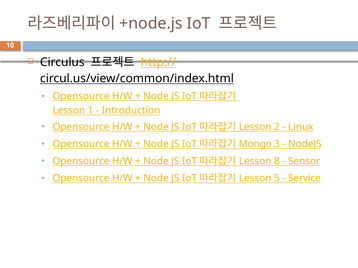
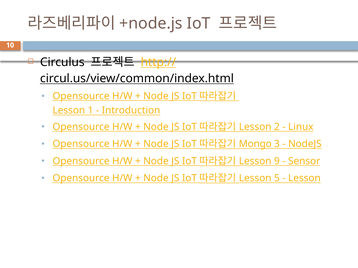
8: 8 -> 9
Service at (304, 179): Service -> Lesson
